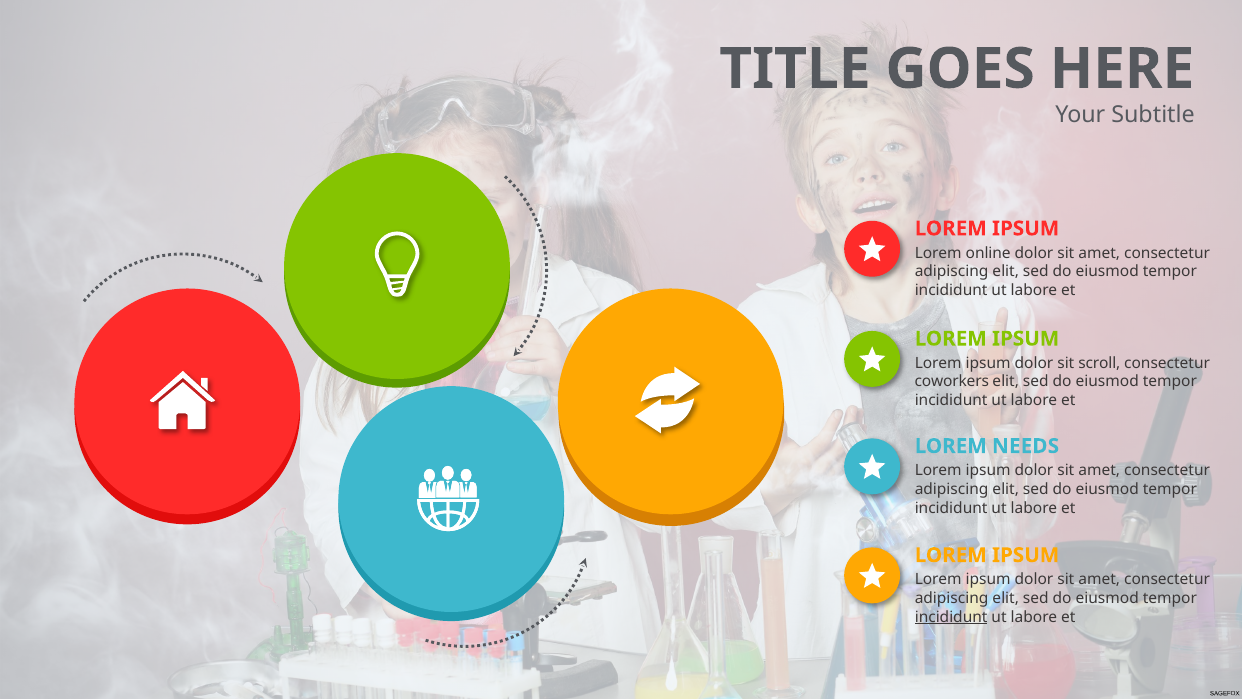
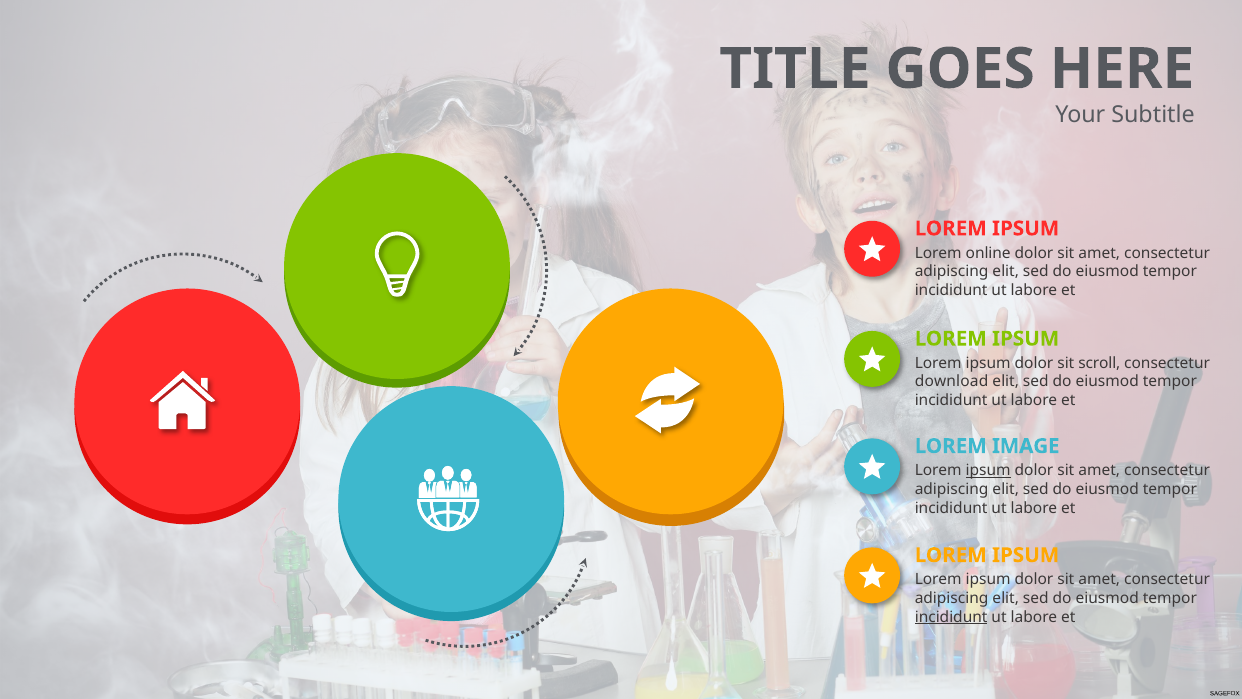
coworkers: coworkers -> download
NEEDS: NEEDS -> IMAGE
ipsum at (988, 470) underline: none -> present
